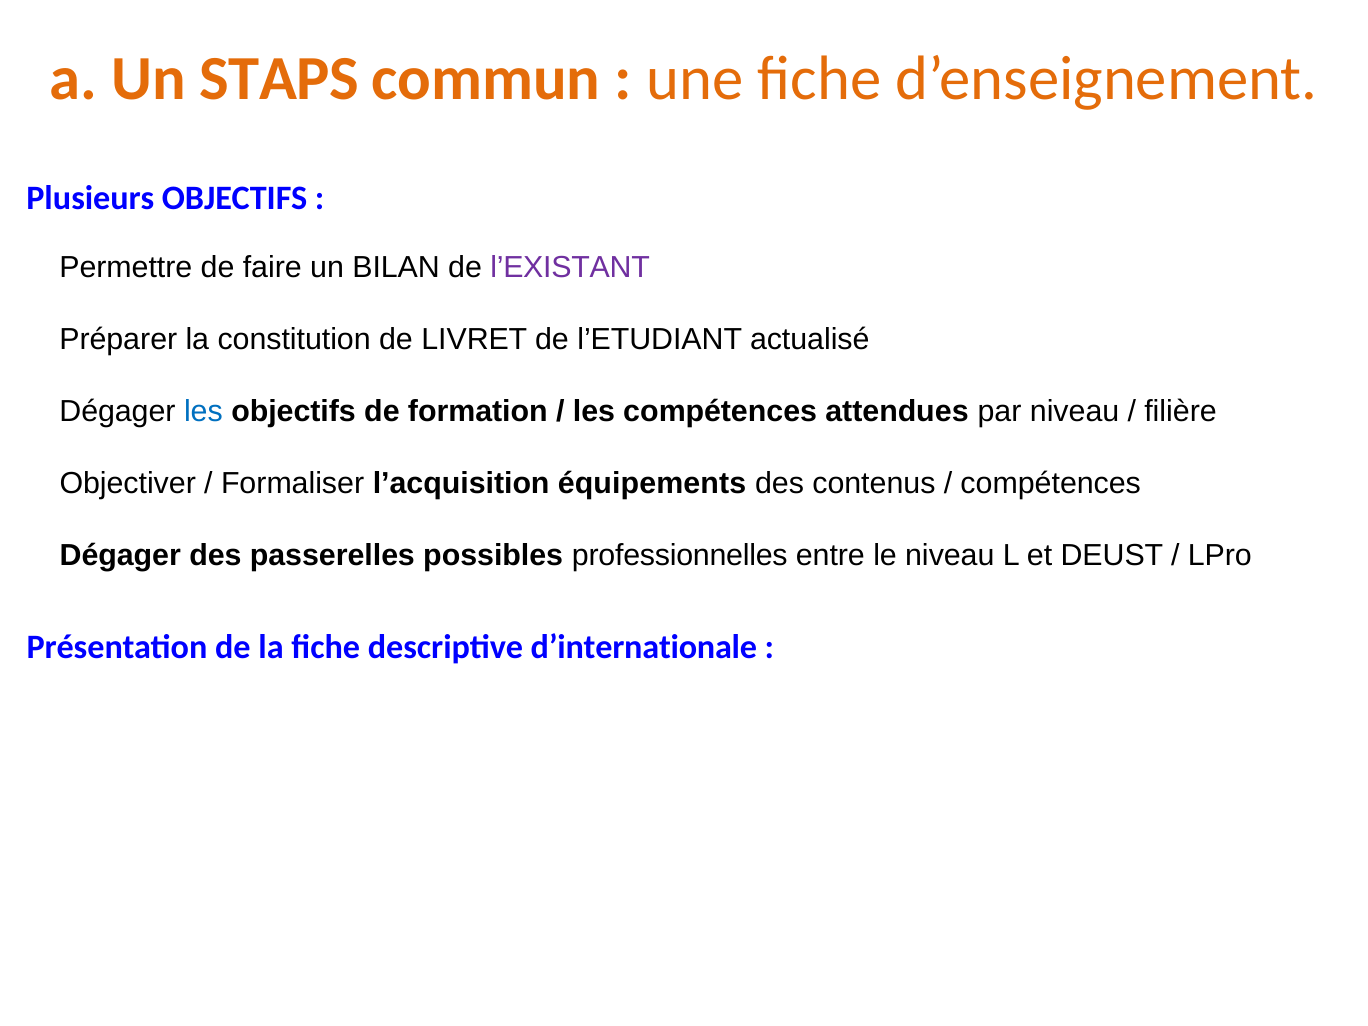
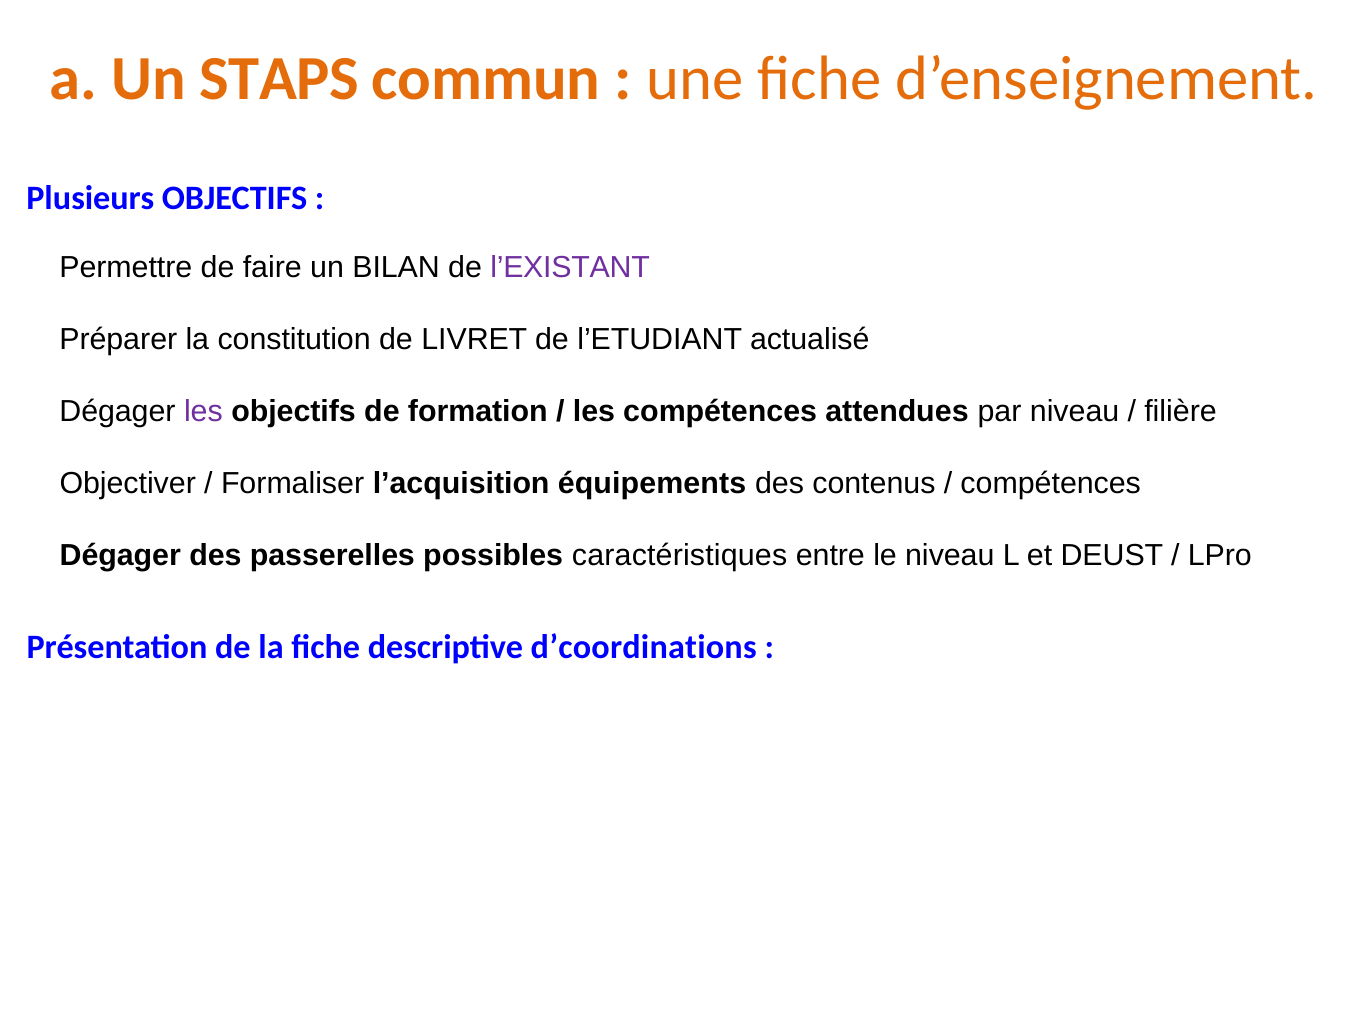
les at (203, 411) colour: blue -> purple
professionnelles: professionnelles -> caractéristiques
d’internationale: d’internationale -> d’coordinations
